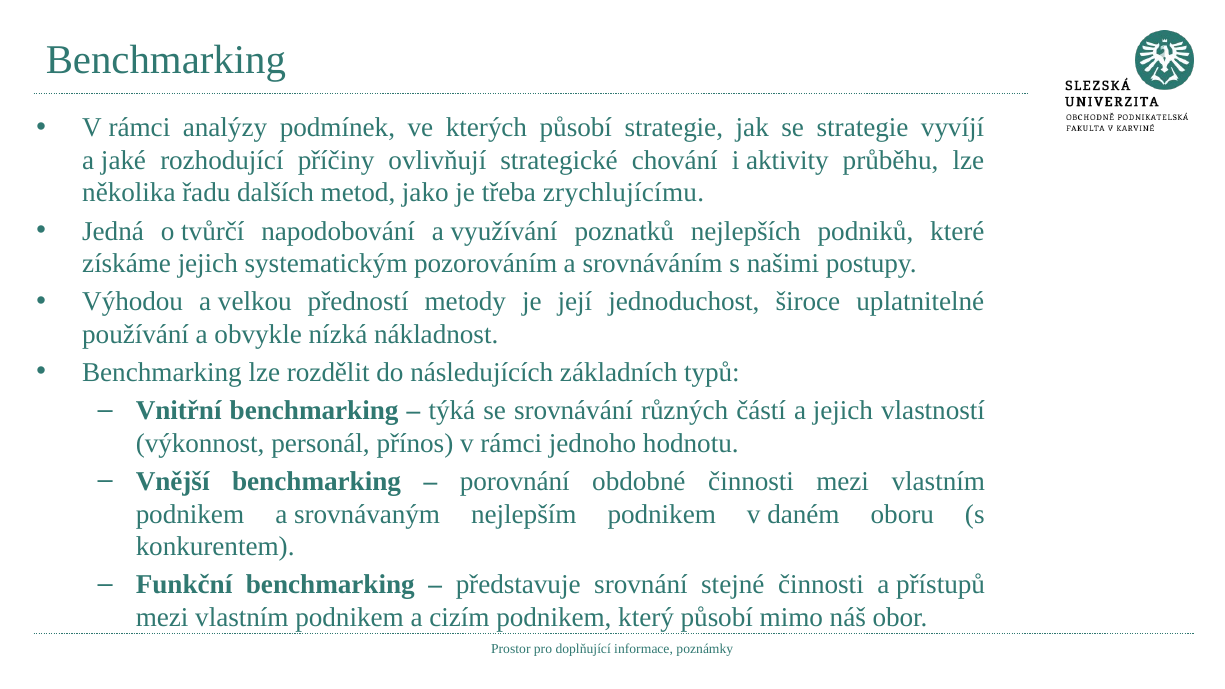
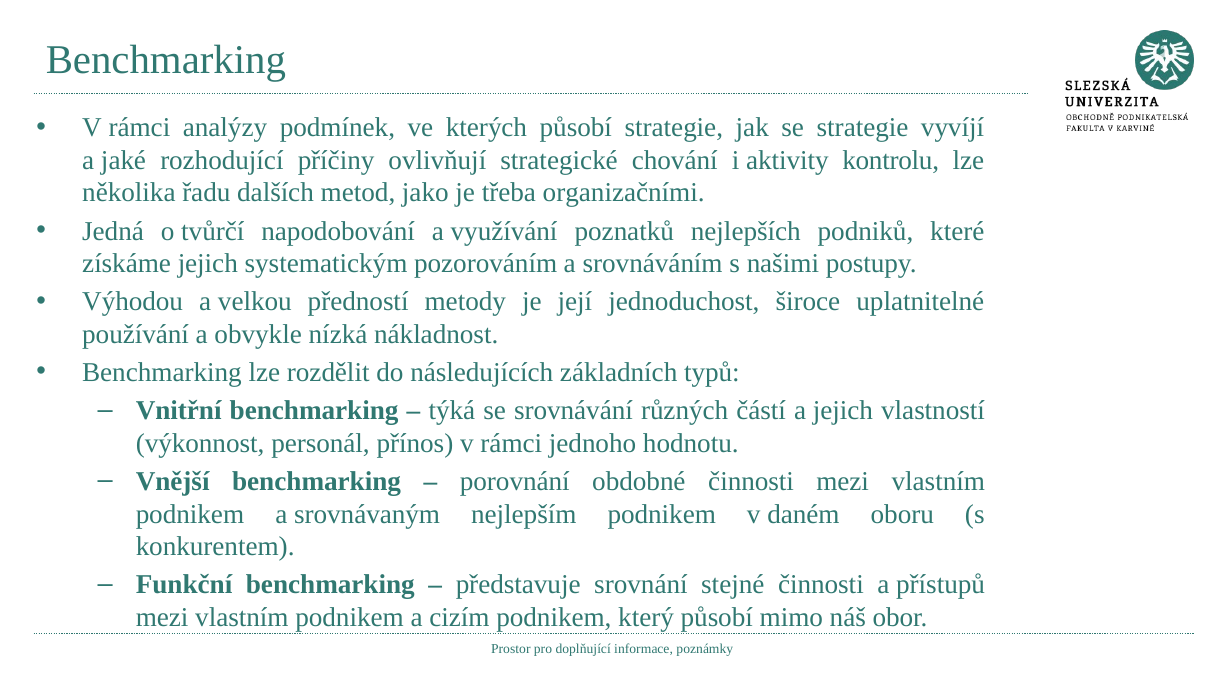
průběhu: průběhu -> kontrolu
zrychlujícímu: zrychlujícímu -> organizačními
